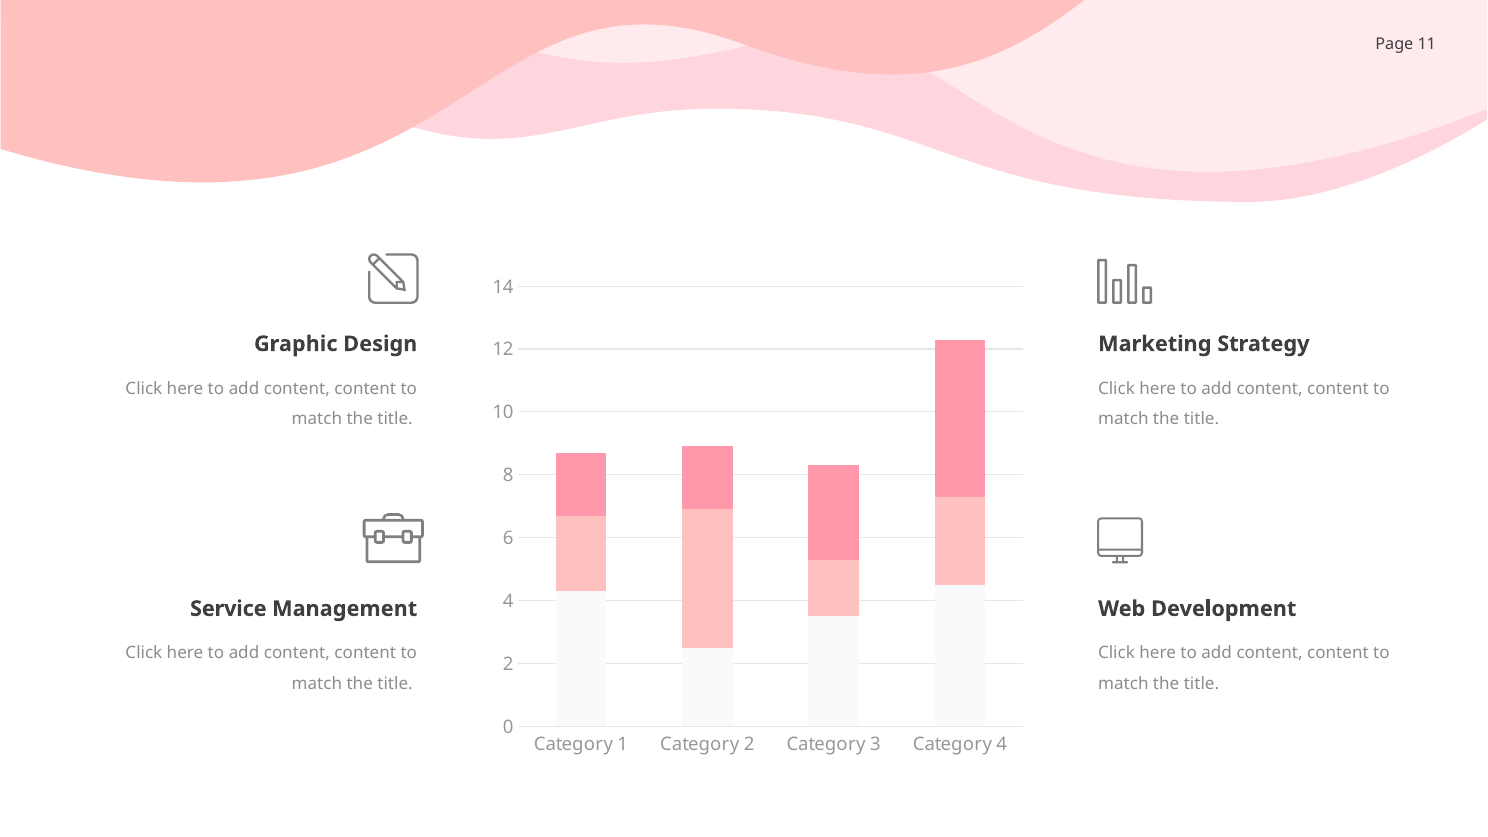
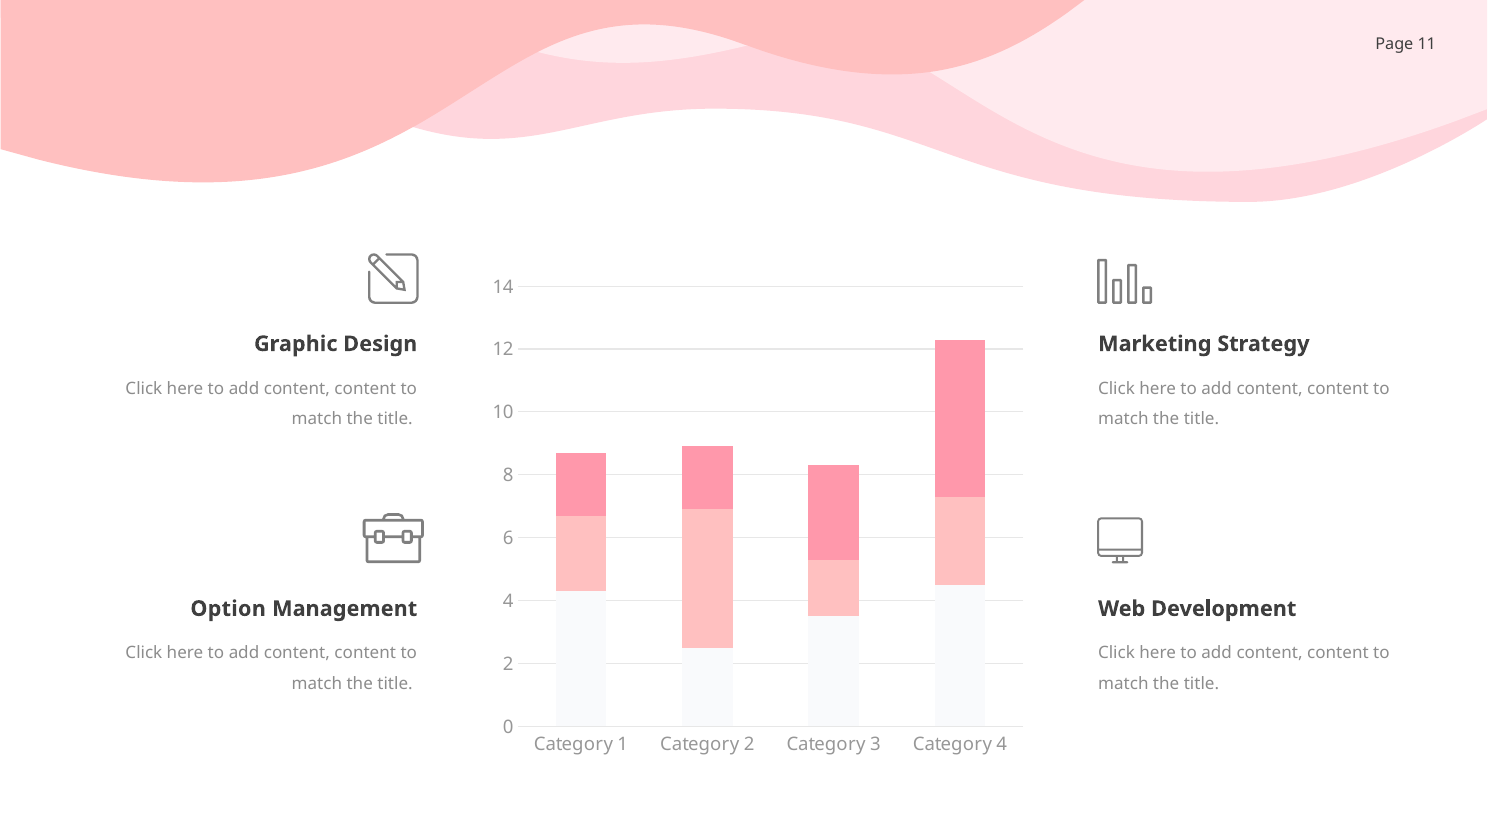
Service: Service -> Option
